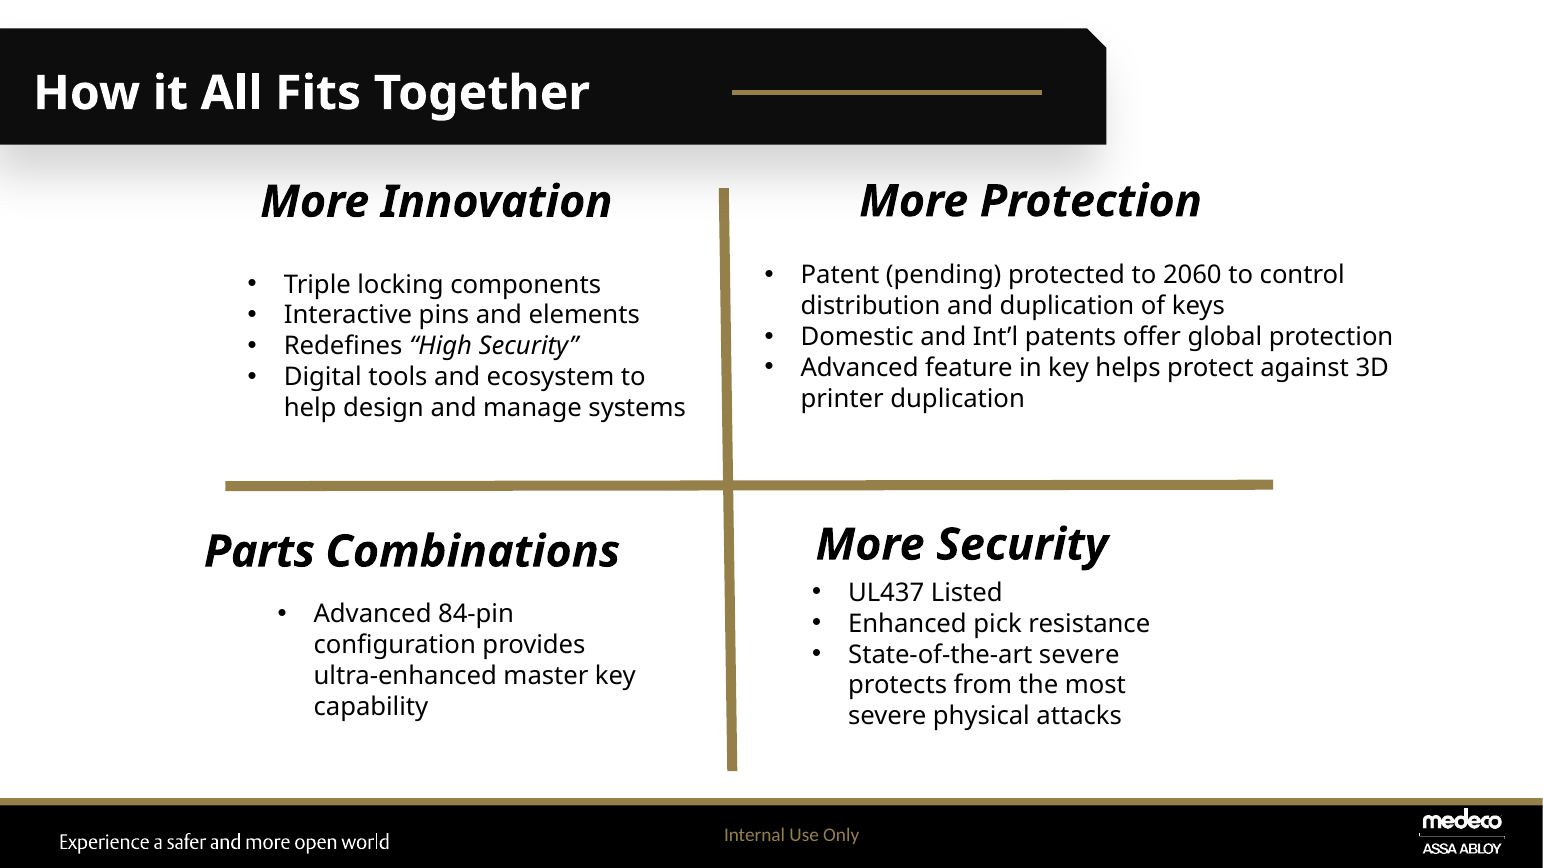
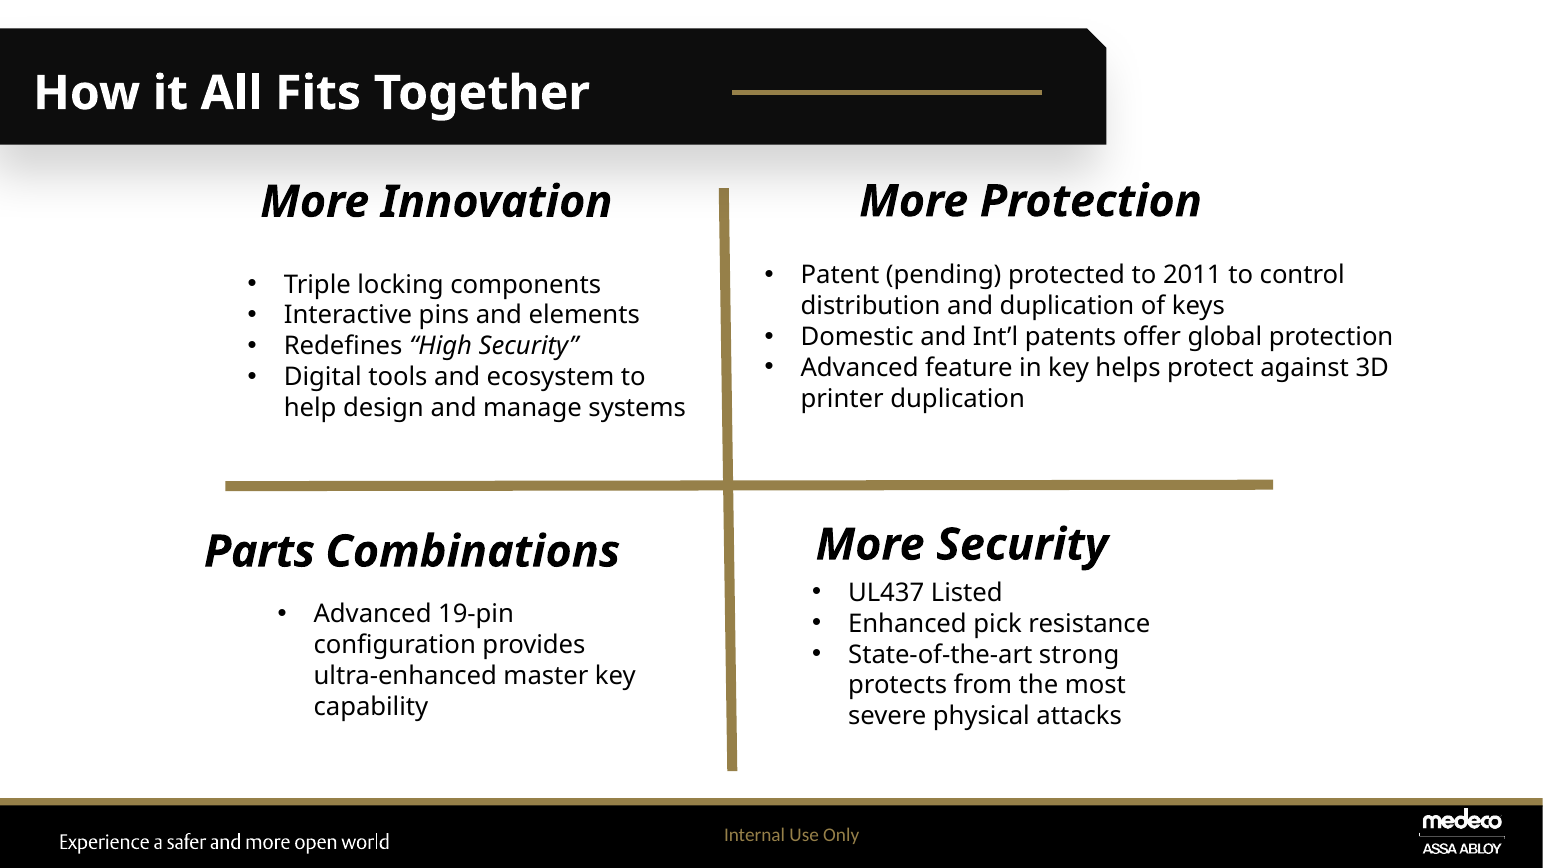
2060: 2060 -> 2011
84-pin: 84-pin -> 19-pin
State-of-the-art severe: severe -> strong
